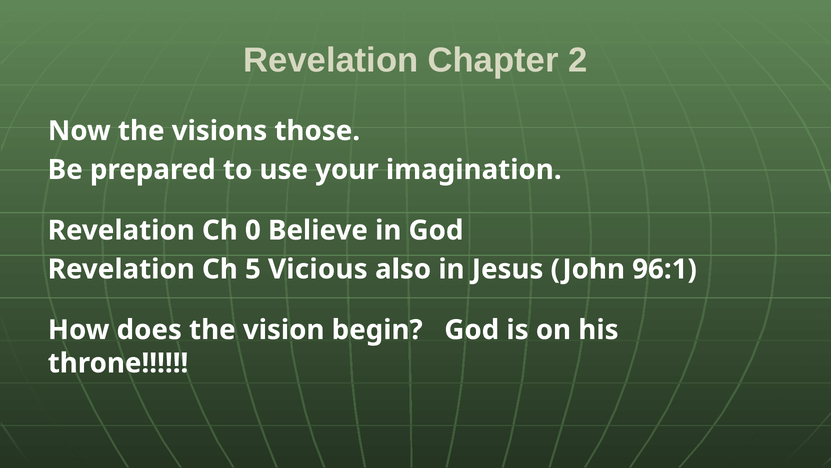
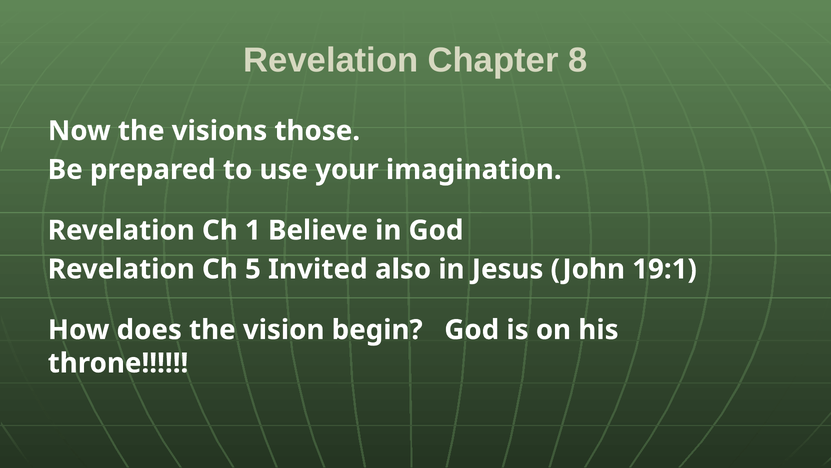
2: 2 -> 8
0: 0 -> 1
Vicious: Vicious -> Invited
96:1: 96:1 -> 19:1
